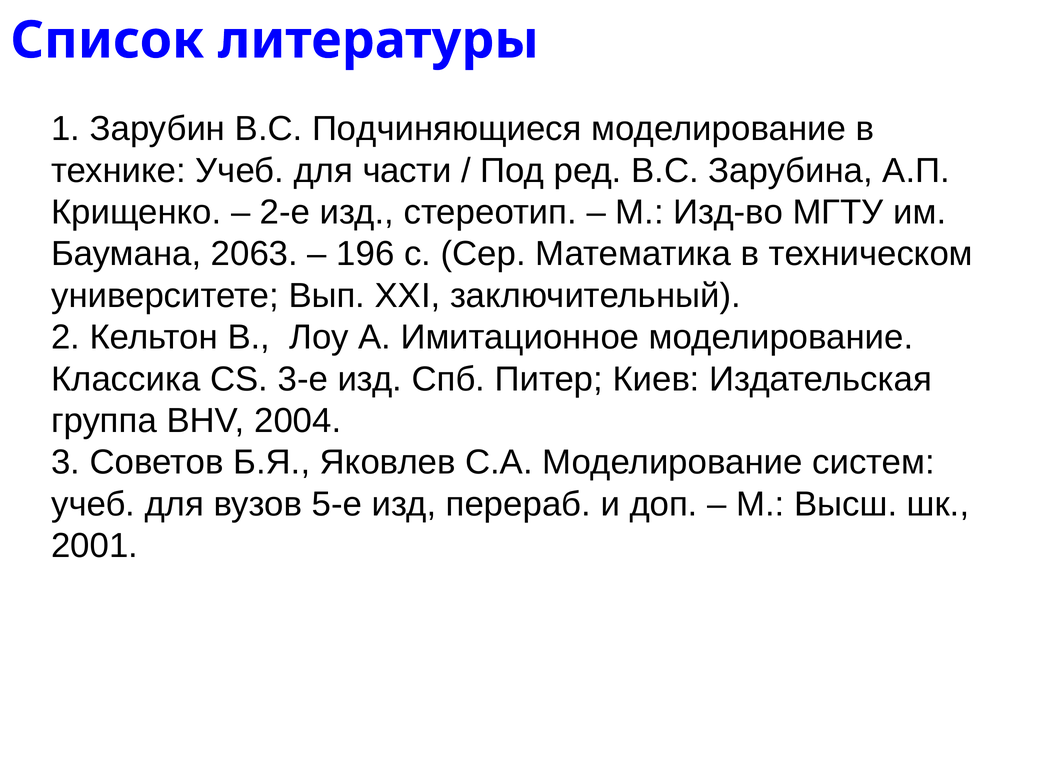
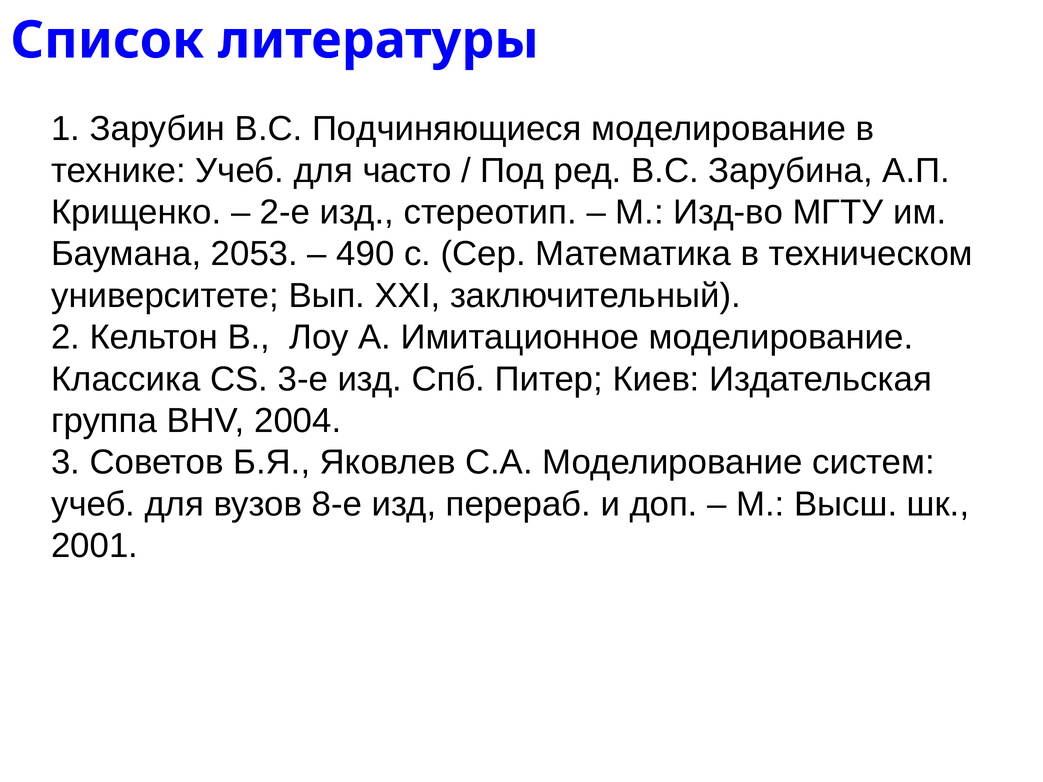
части: части -> часто
2063: 2063 -> 2053
196: 196 -> 490
5-е: 5-е -> 8-е
